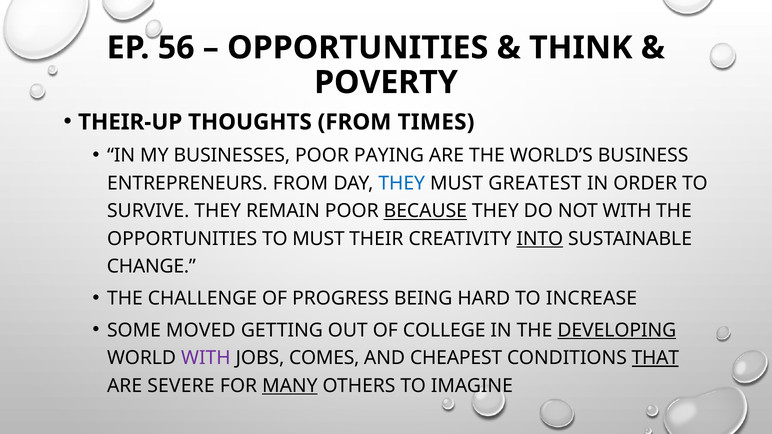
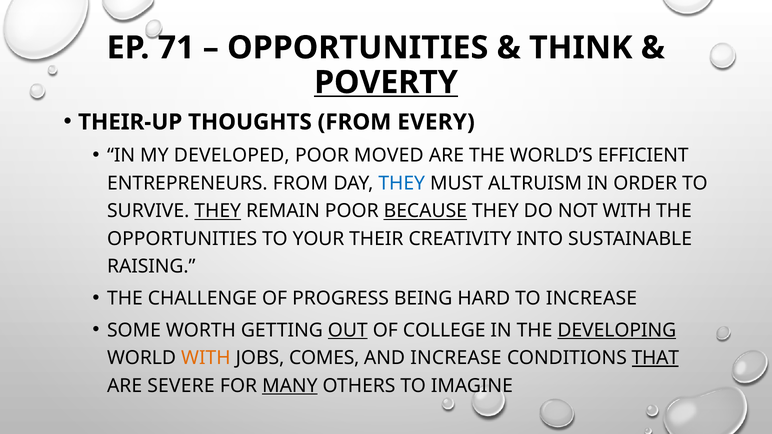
56: 56 -> 71
POVERTY underline: none -> present
TIMES: TIMES -> EVERY
BUSINESSES: BUSINESSES -> DEVELOPED
PAYING: PAYING -> MOVED
BUSINESS: BUSINESS -> EFFICIENT
GREATEST: GREATEST -> ALTRUISM
THEY at (218, 211) underline: none -> present
TO MUST: MUST -> YOUR
INTO underline: present -> none
CHANGE: CHANGE -> RAISING
MOVED: MOVED -> WORTH
OUT underline: none -> present
WITH at (206, 358) colour: purple -> orange
AND CHEAPEST: CHEAPEST -> INCREASE
